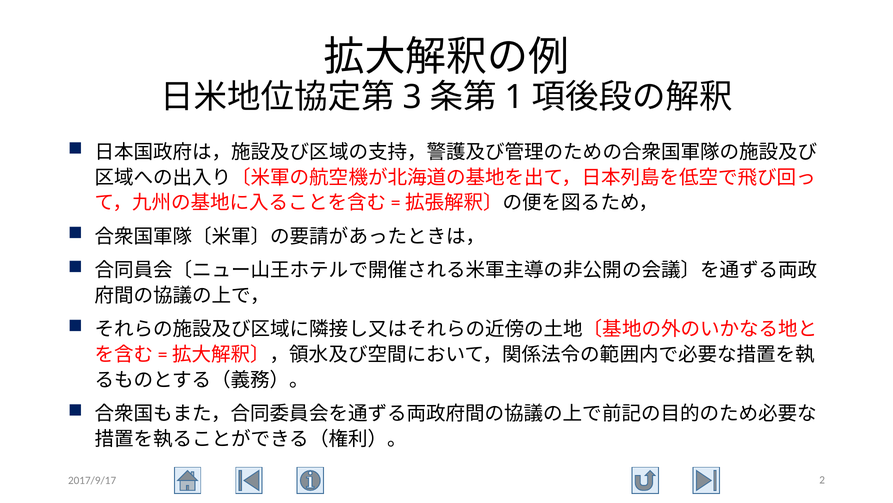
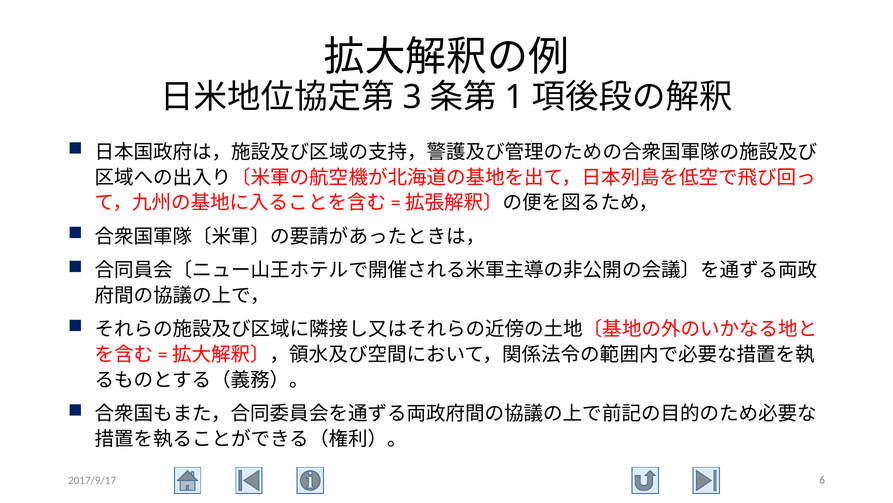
2: 2 -> 6
